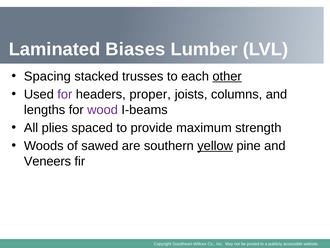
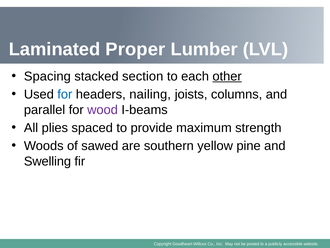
Biases: Biases -> Proper
trusses: trusses -> section
for at (65, 94) colour: purple -> blue
proper: proper -> nailing
lengths: lengths -> parallel
yellow underline: present -> none
Veneers: Veneers -> Swelling
